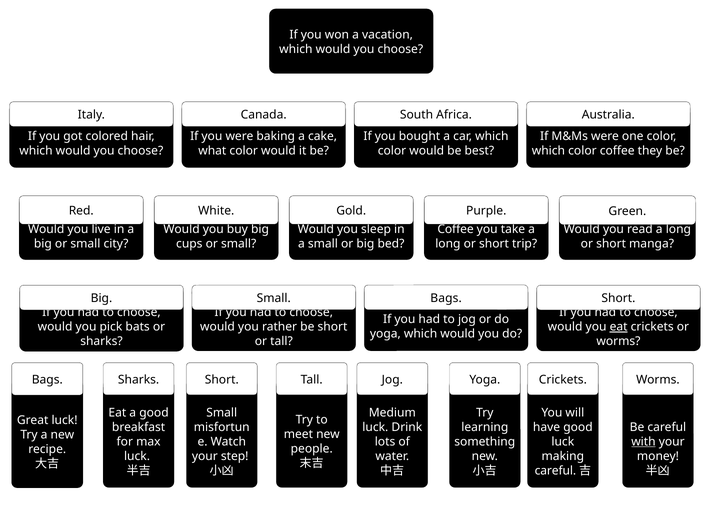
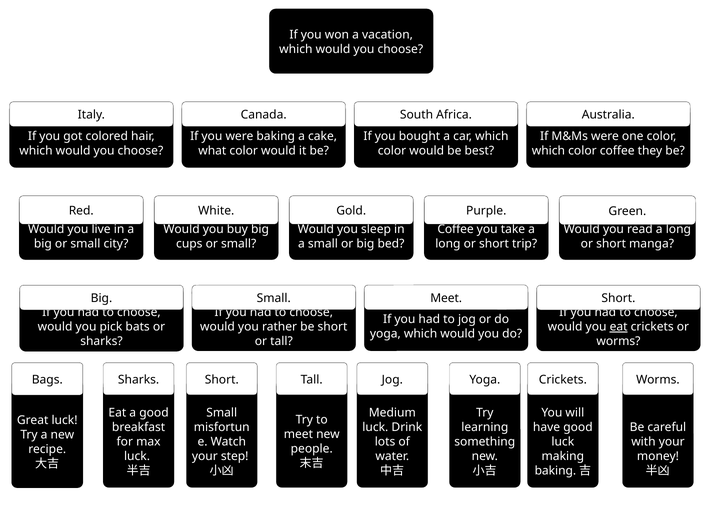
Bags at (446, 298): Bags -> Meet
with underline: present -> none
careful at (555, 470): careful -> baking
